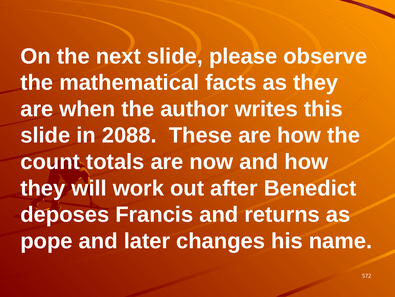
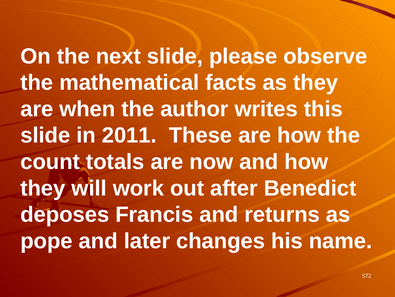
2088: 2088 -> 2011
